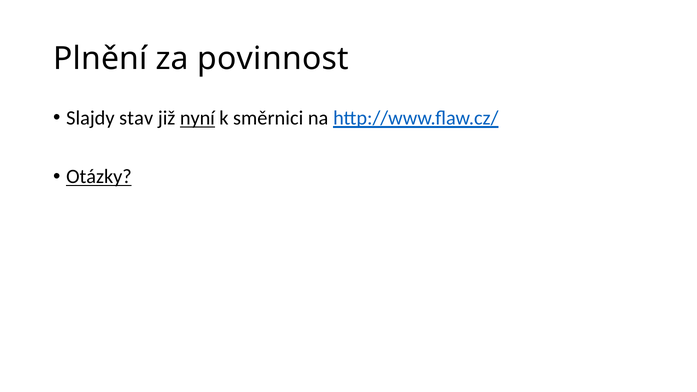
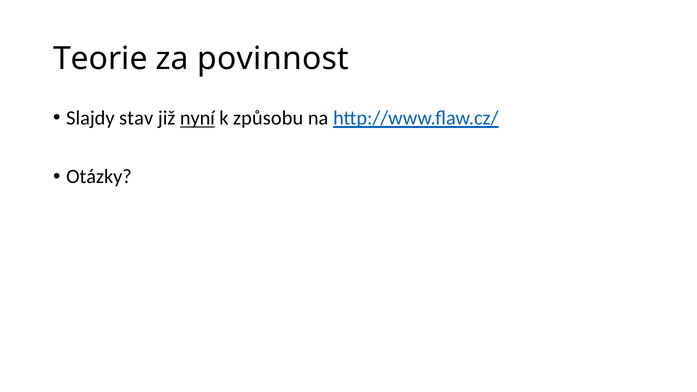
Plnění: Plnění -> Teorie
směrnici: směrnici -> způsobu
Otázky underline: present -> none
